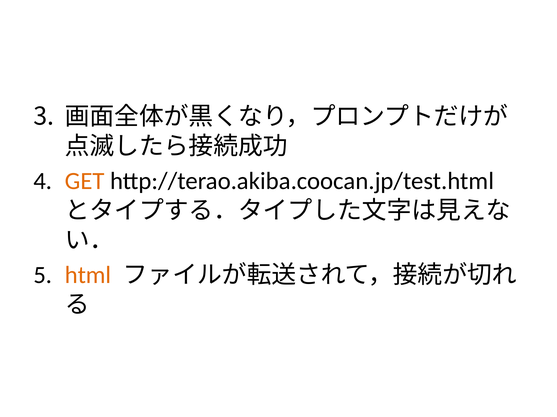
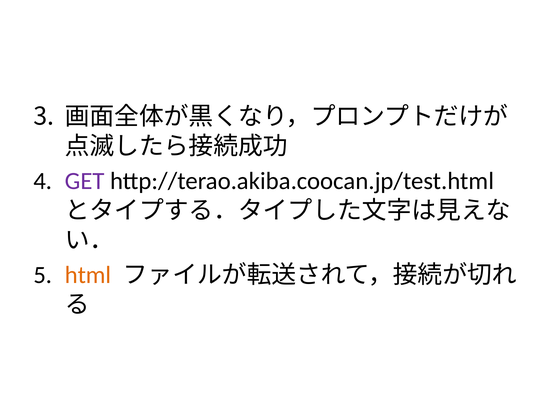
GET colour: orange -> purple
